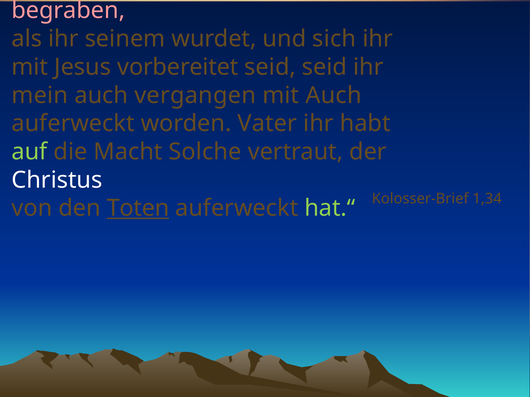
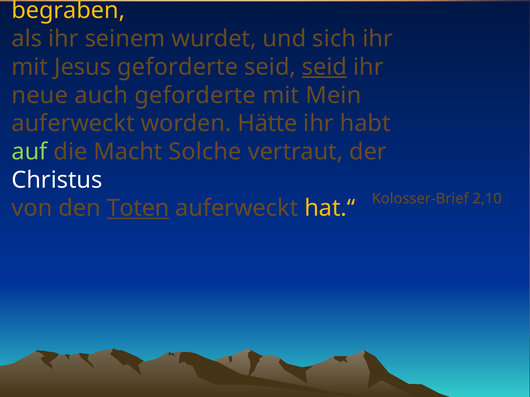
begraben colour: pink -> yellow
Jesus vorbereitet: vorbereitet -> geforderte
seid at (324, 67) underline: none -> present
mein: mein -> neue
auch vergangen: vergangen -> geforderte
mit Auch: Auch -> Mein
Vater: Vater -> Hätte
1,34: 1,34 -> 2,10
hat.“ colour: light green -> yellow
